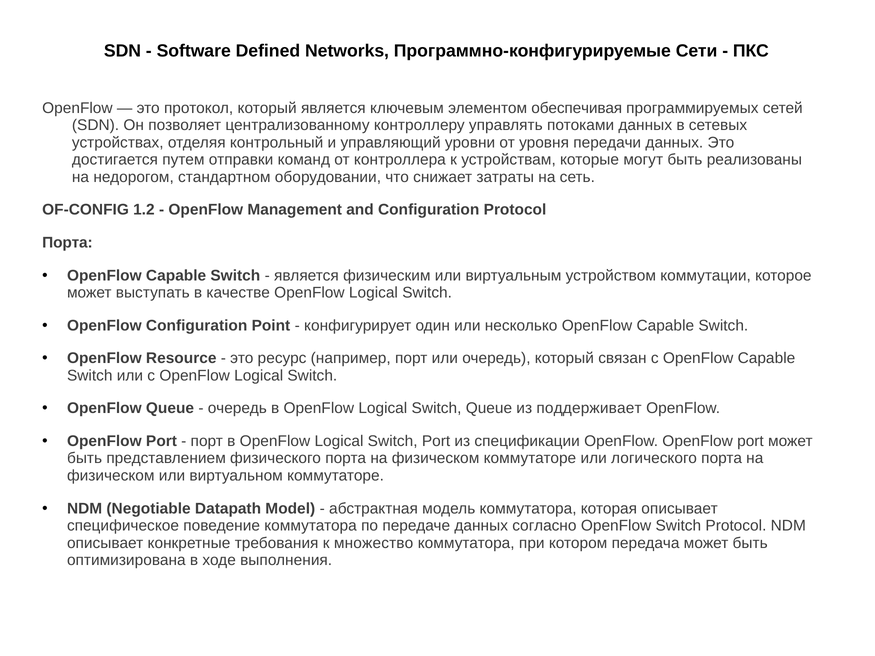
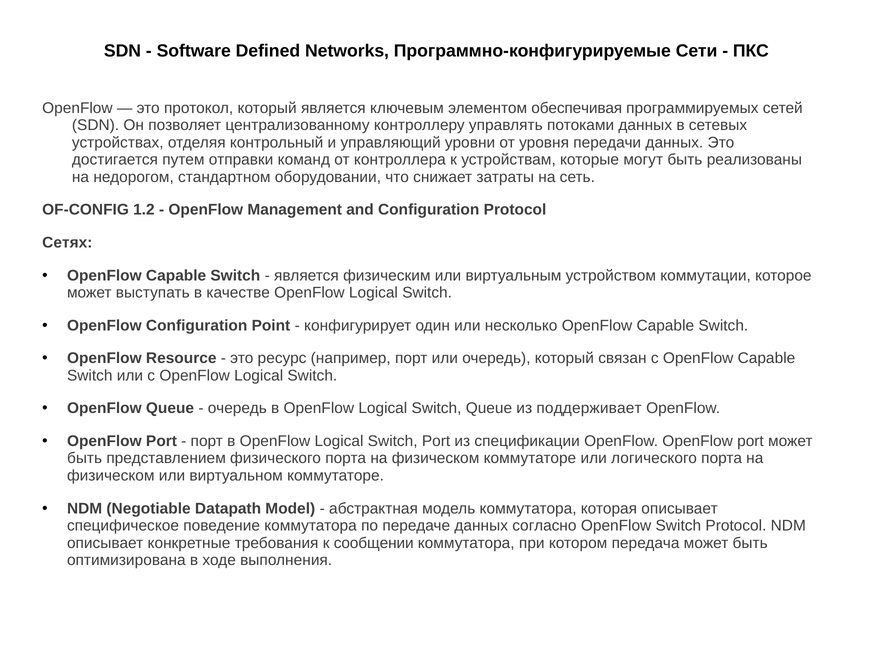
Порта at (67, 243): Порта -> Сетях
множество: множество -> сообщении
